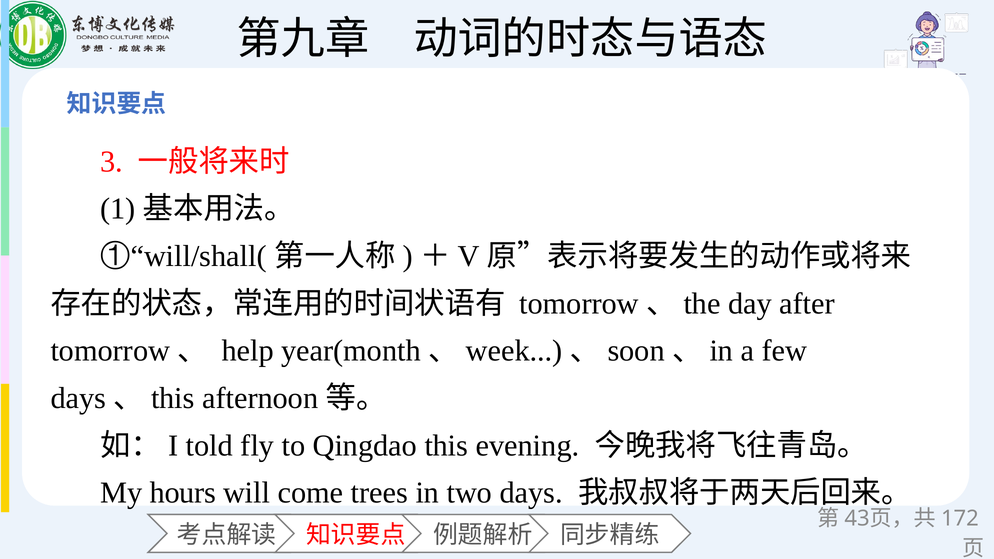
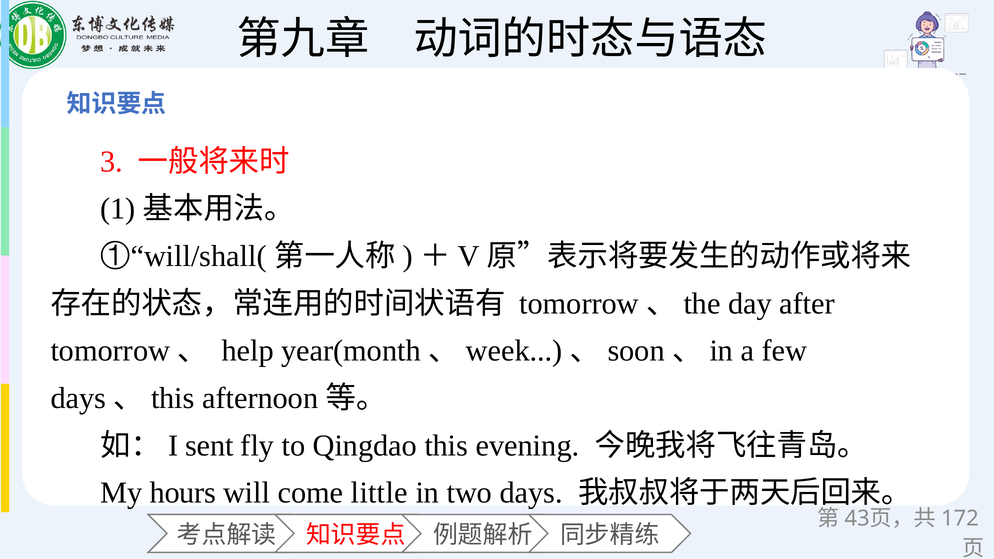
told: told -> sent
trees: trees -> little
